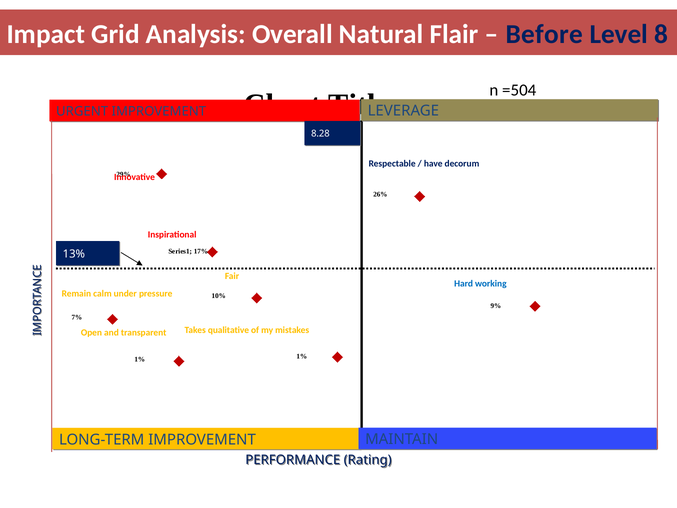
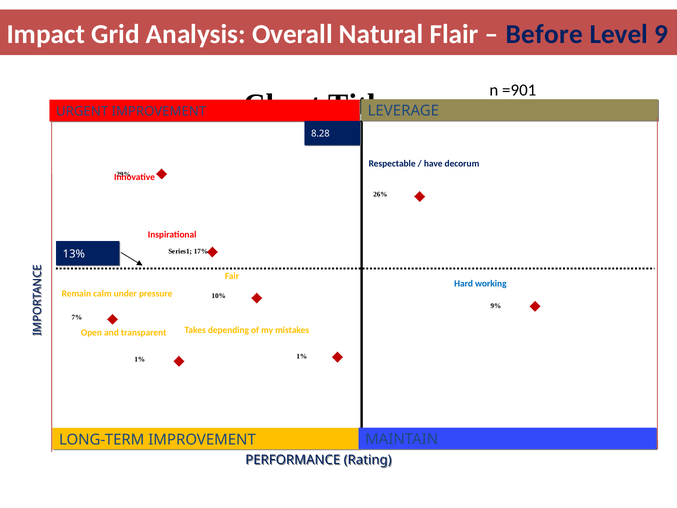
8: 8 -> 9
=504: =504 -> =901
qualitative: qualitative -> depending
